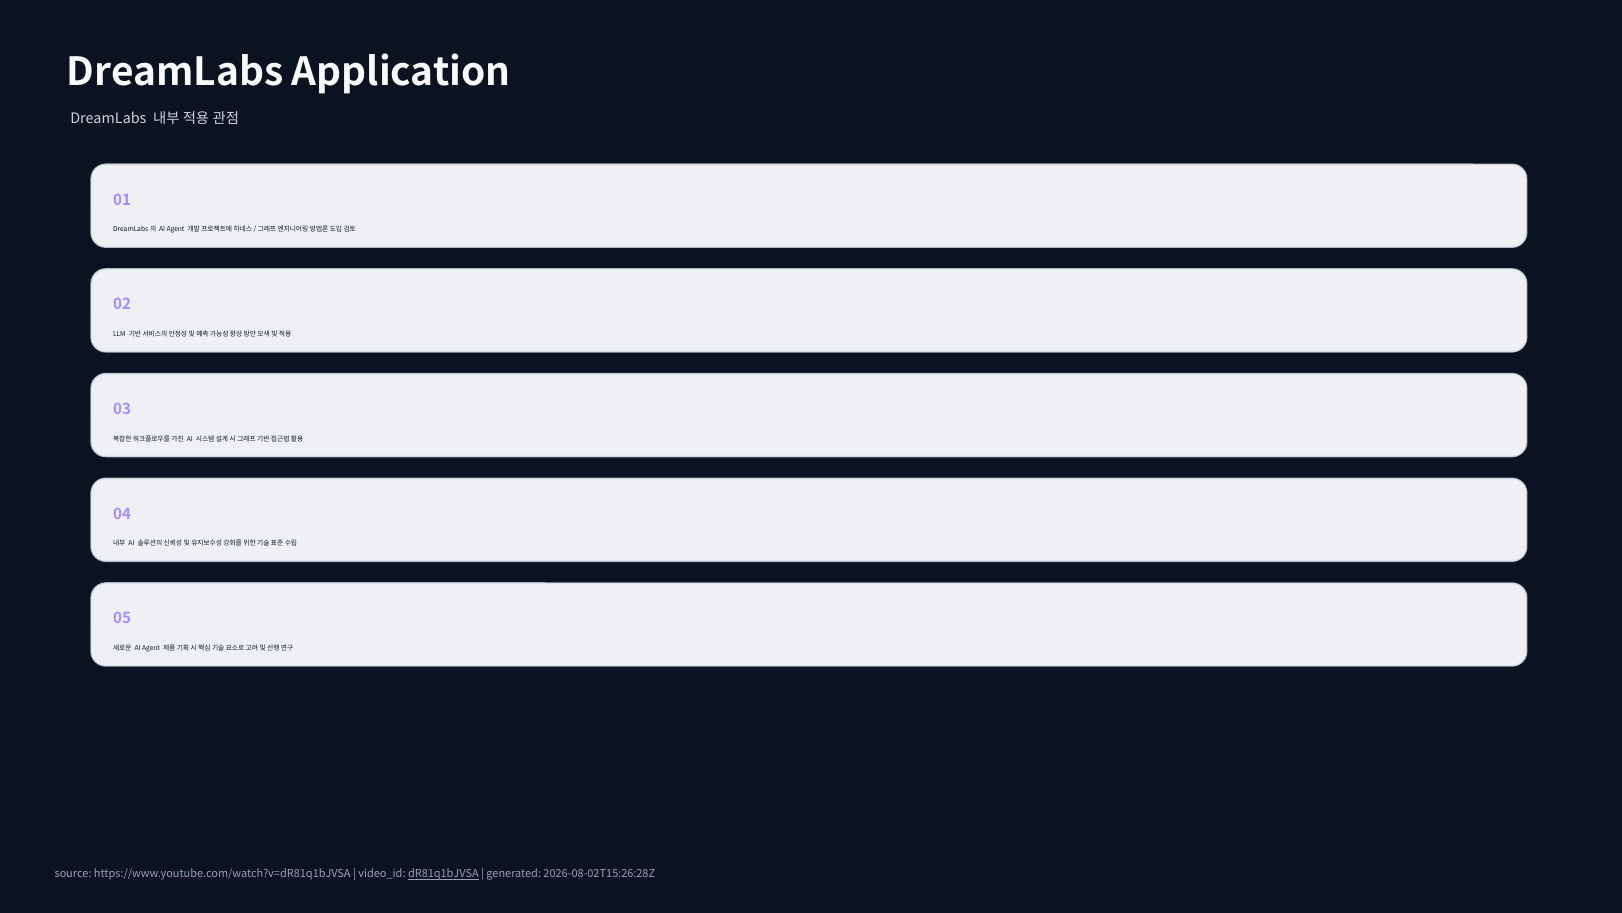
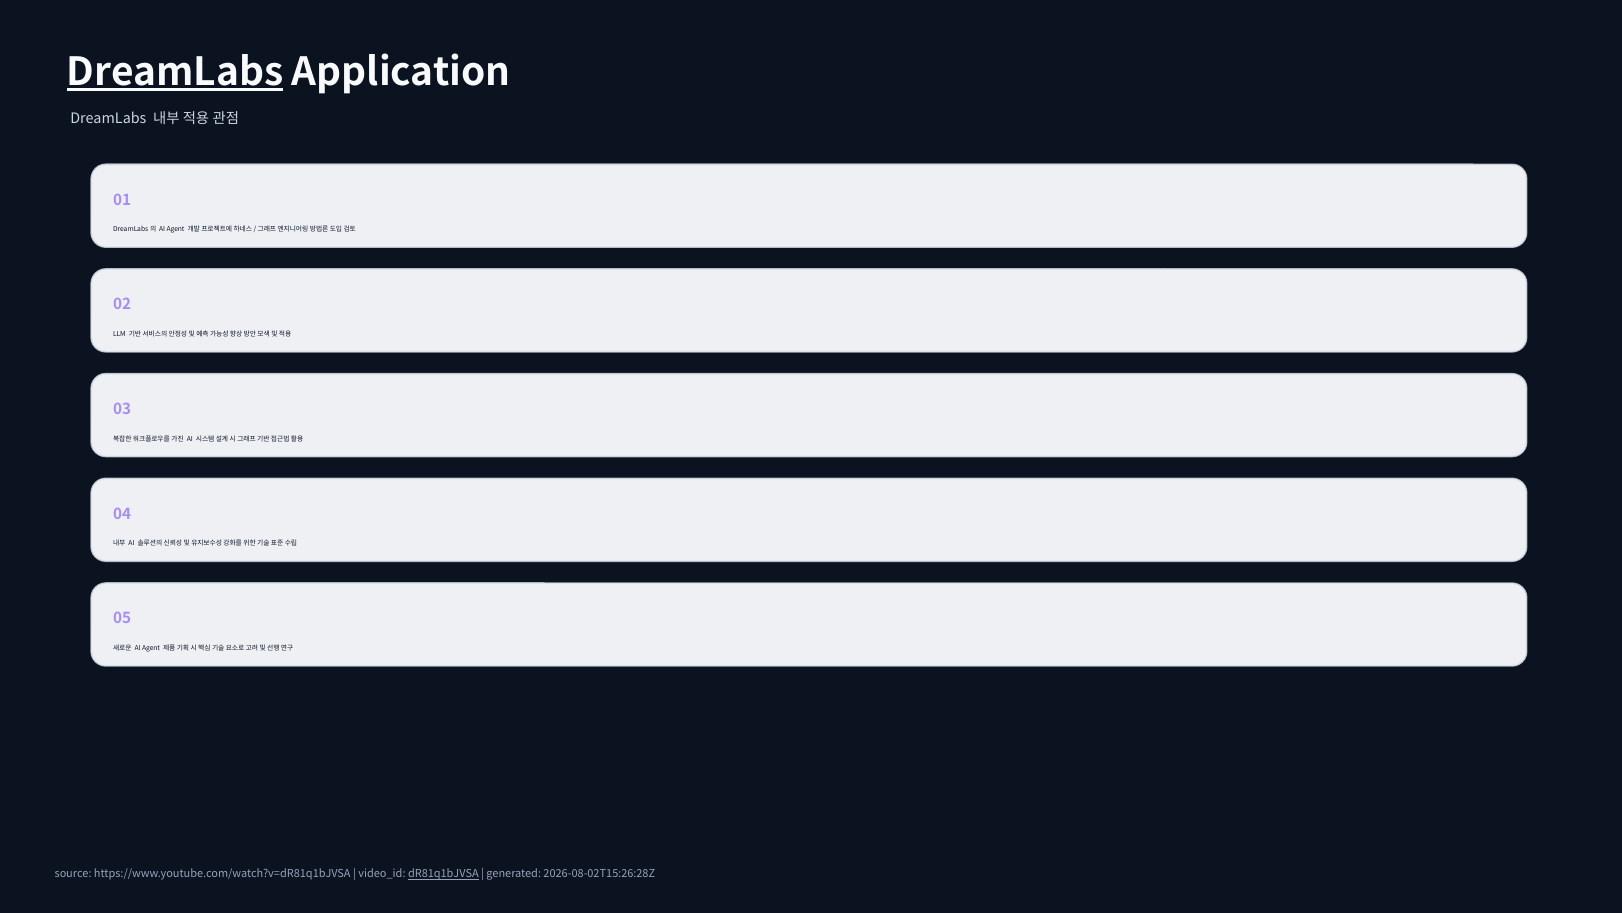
DreamLabs at (175, 73) underline: none -> present
